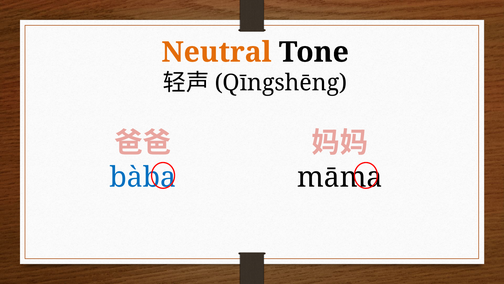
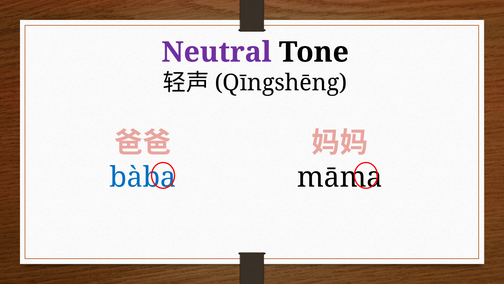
Neutral colour: orange -> purple
